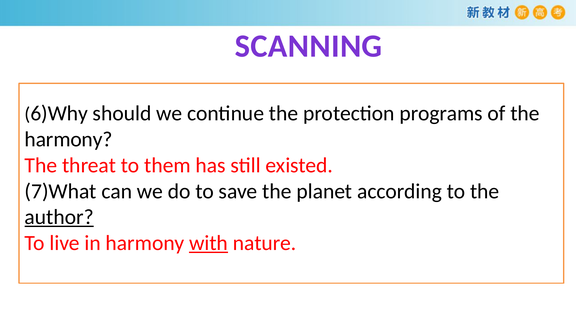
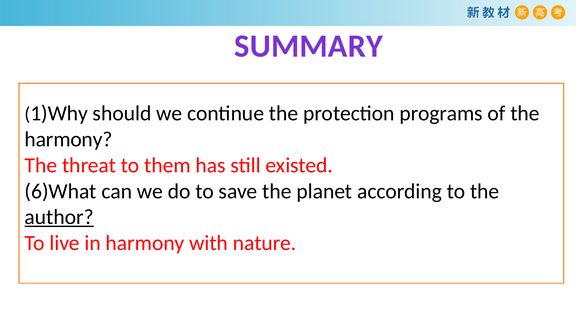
SCANNING: SCANNING -> SUMMARY
6)Why: 6)Why -> 1)Why
7)What: 7)What -> 6)What
with underline: present -> none
